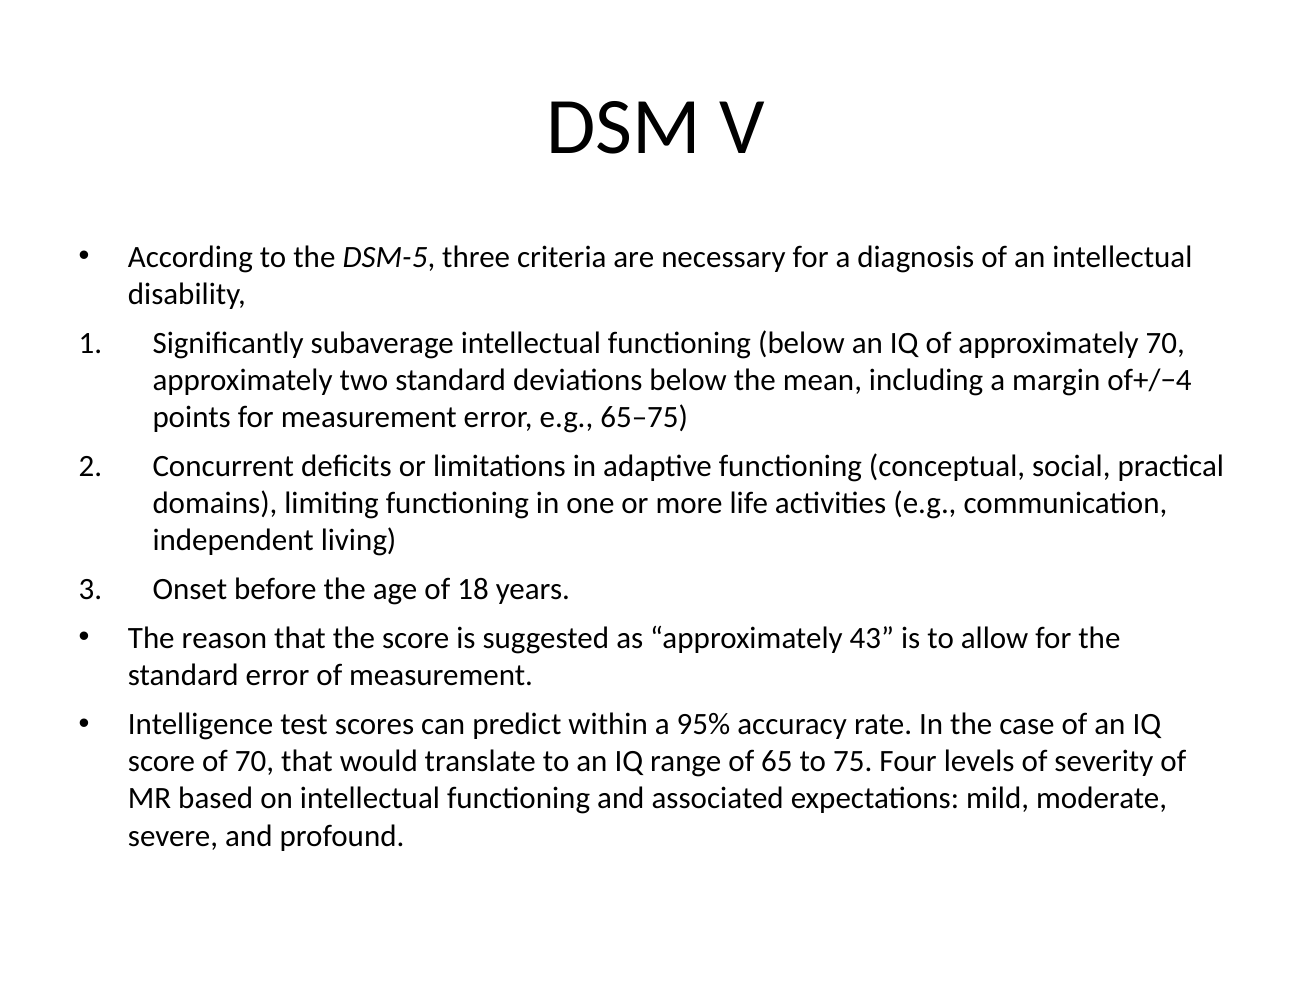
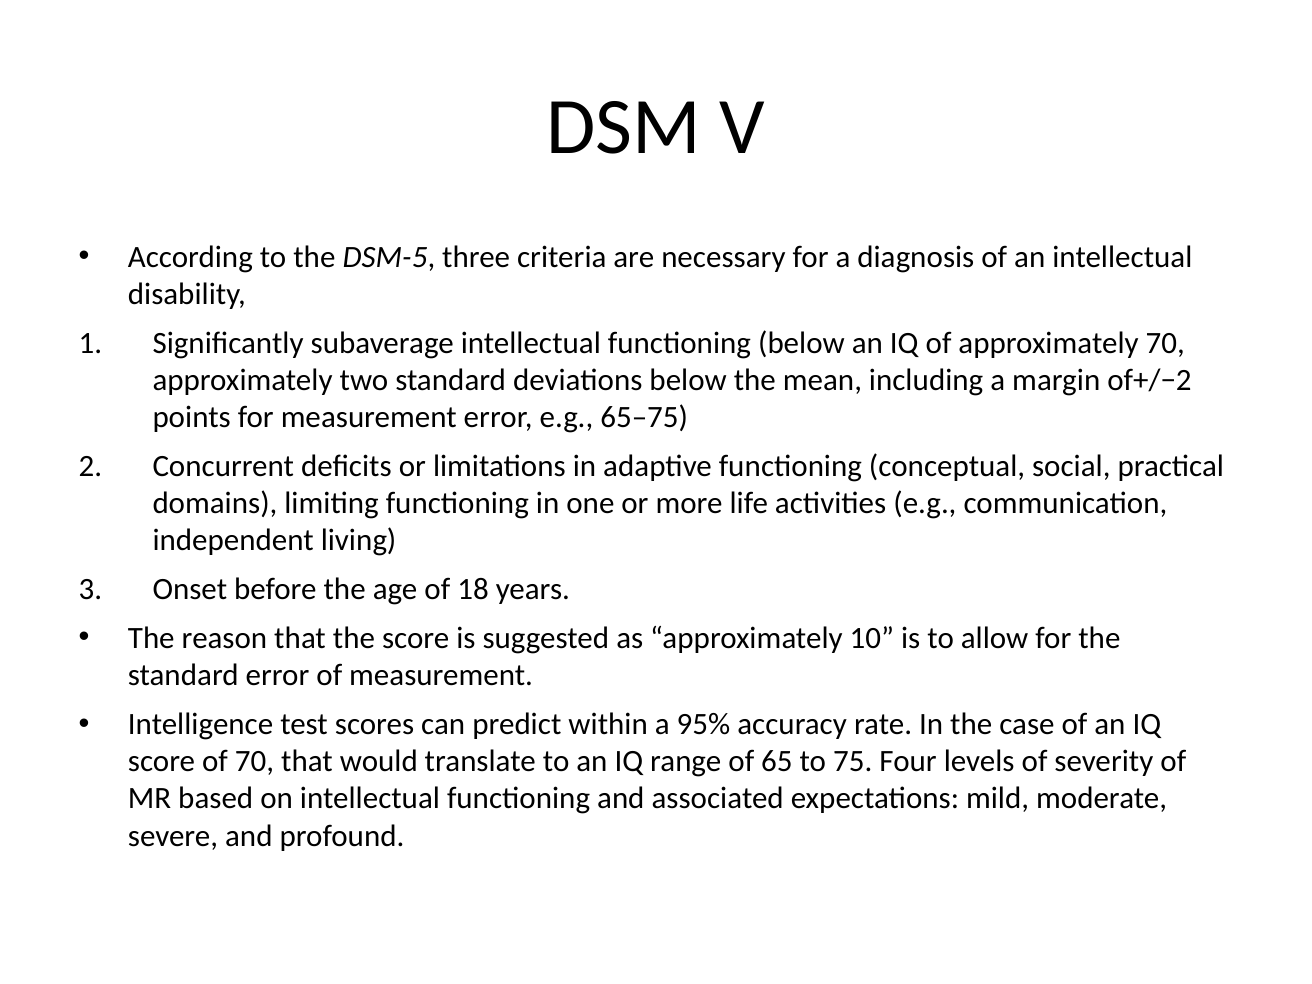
of+/−4: of+/−4 -> of+/−2
43: 43 -> 10
